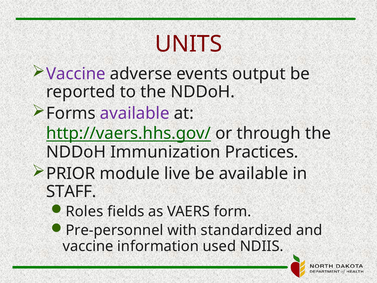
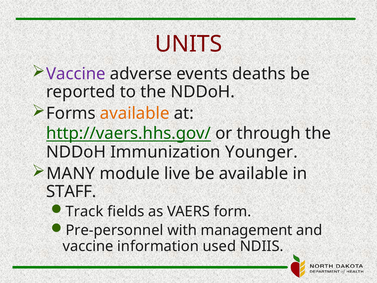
output: output -> deaths
available at (135, 113) colour: purple -> orange
Practices: Practices -> Younger
PRIOR: PRIOR -> MANY
Roles: Roles -> Track
standardized: standardized -> management
